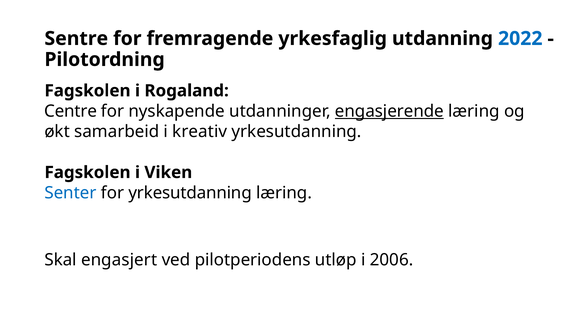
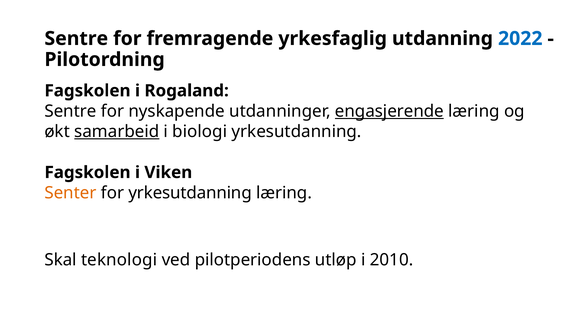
Centre at (71, 111): Centre -> Sentre
samarbeid underline: none -> present
kreativ: kreativ -> biologi
Senter colour: blue -> orange
engasjert: engasjert -> teknologi
2006: 2006 -> 2010
